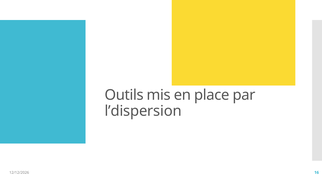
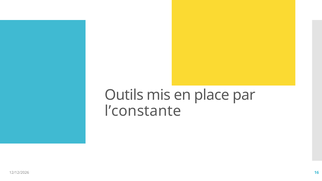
l’dispersion: l’dispersion -> l’constante
